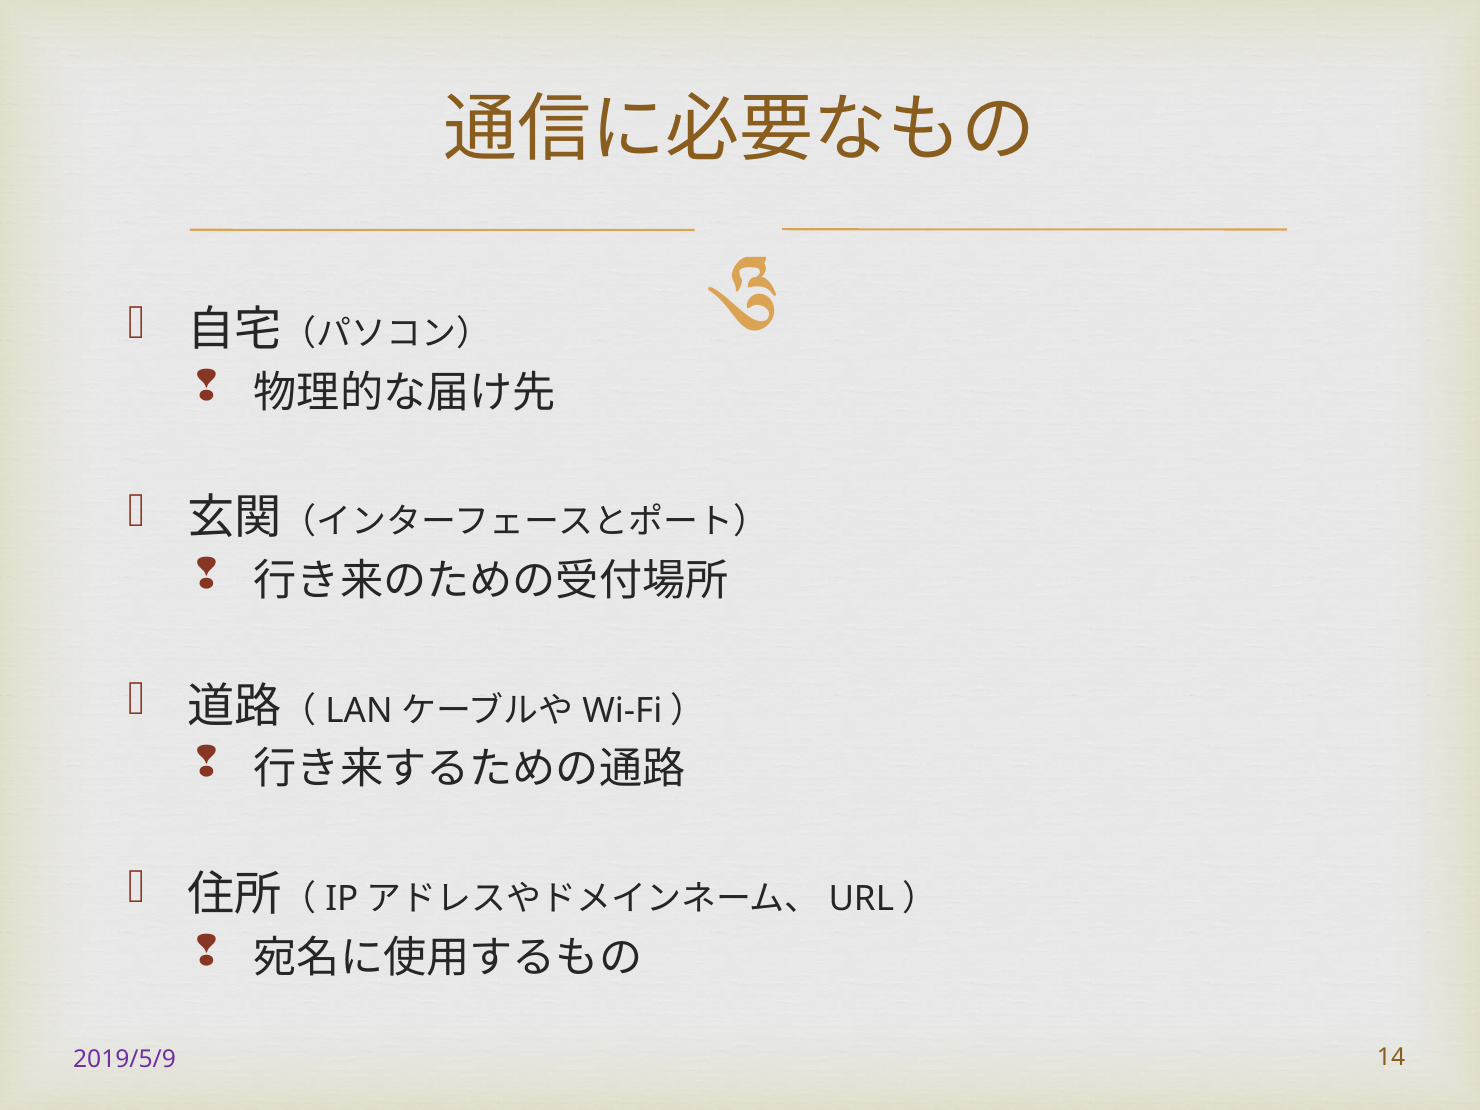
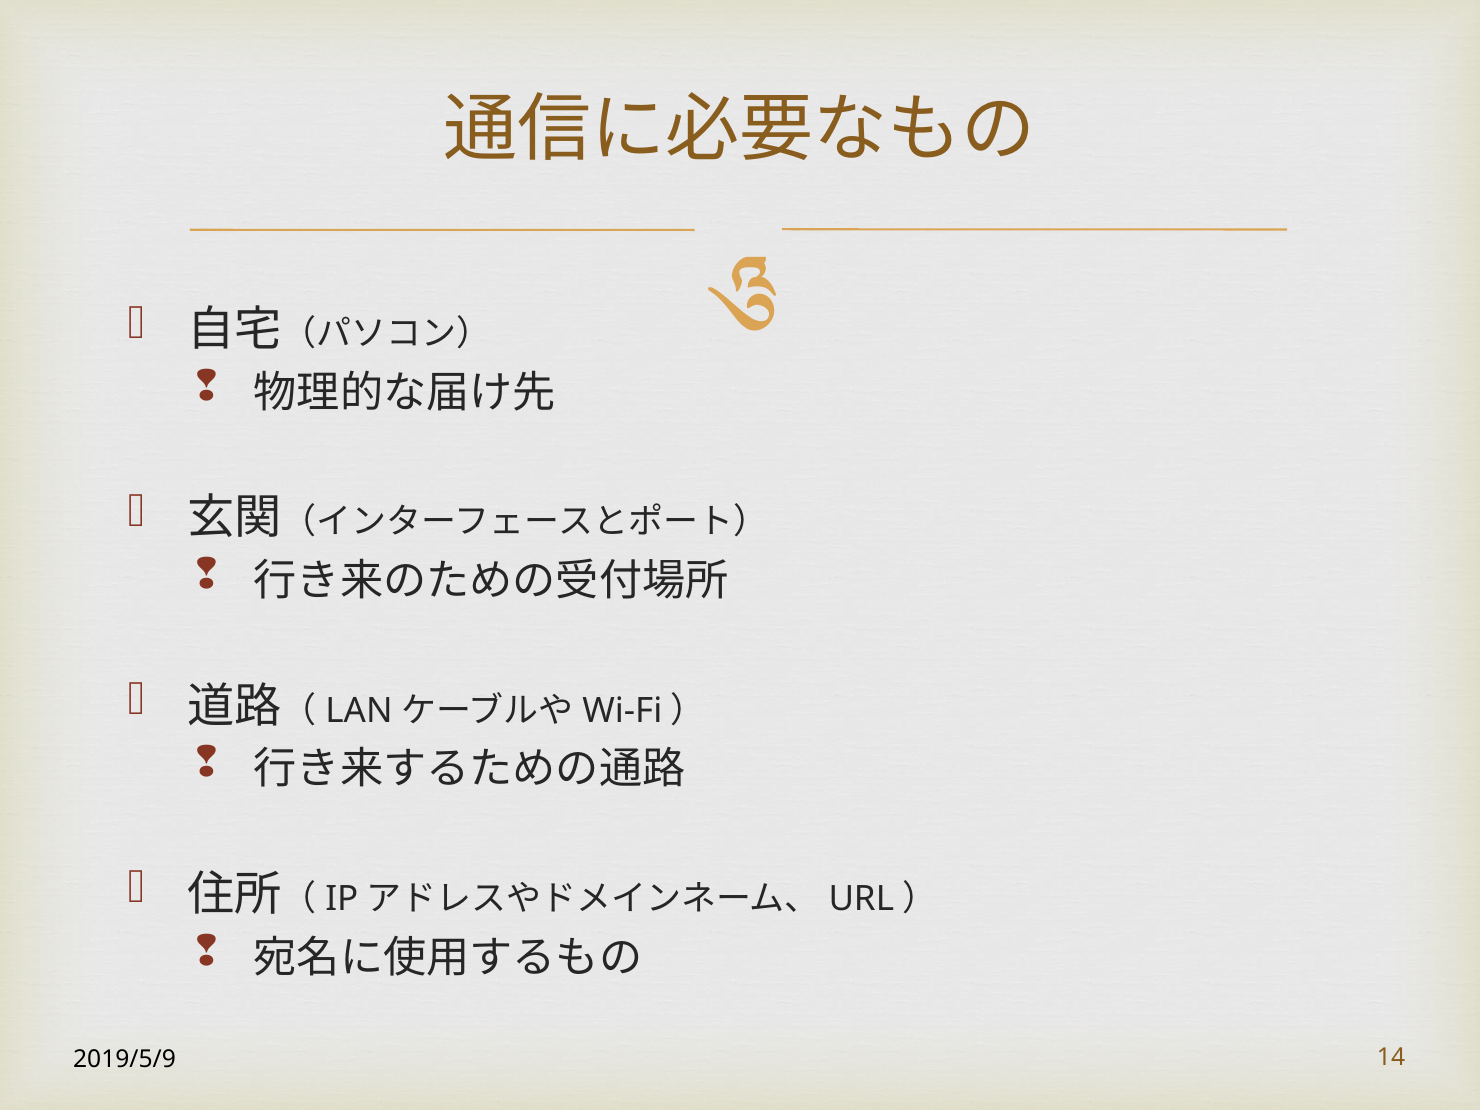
2019/5/9 colour: purple -> black
